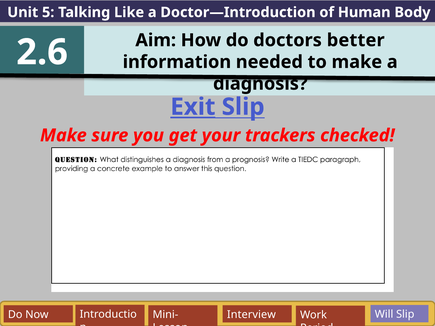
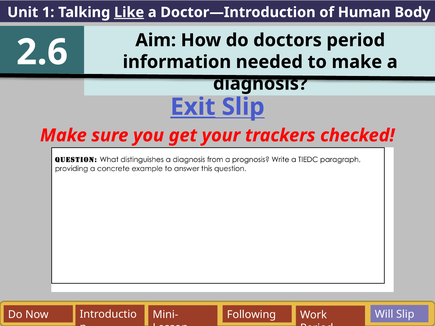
5: 5 -> 1
Like underline: none -> present
doctors better: better -> period
Interview: Interview -> Following
